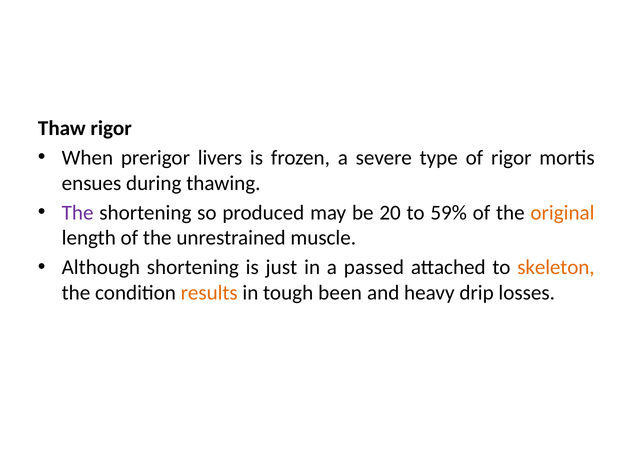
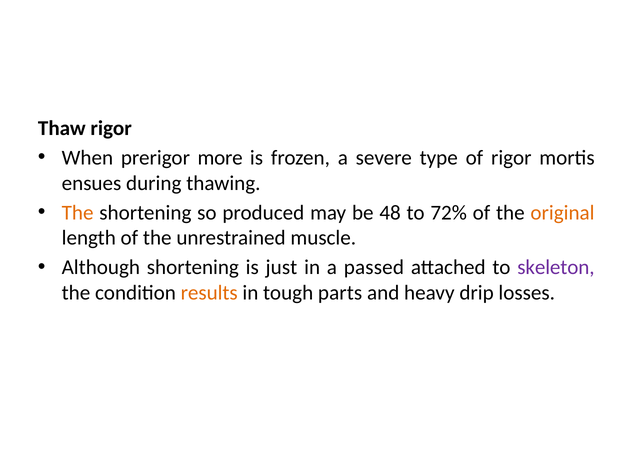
livers: livers -> more
The at (78, 212) colour: purple -> orange
20: 20 -> 48
59%: 59% -> 72%
skeleton colour: orange -> purple
been: been -> parts
